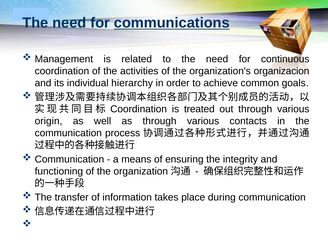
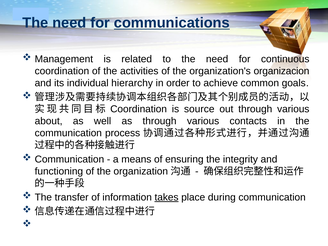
treated: treated -> source
origin: origin -> about
takes underline: none -> present
